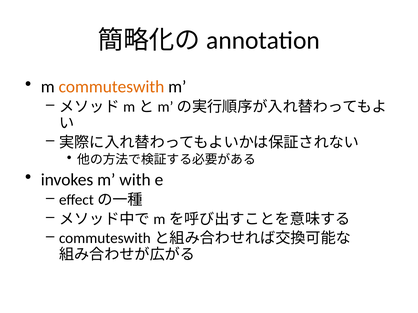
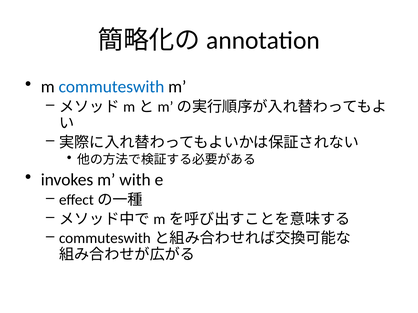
commuteswith colour: orange -> blue
